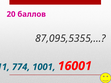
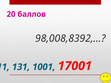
87,095,5355,…: 87,095,5355,… -> 98,008,8392,…
774: 774 -> 131
16001: 16001 -> 17001
